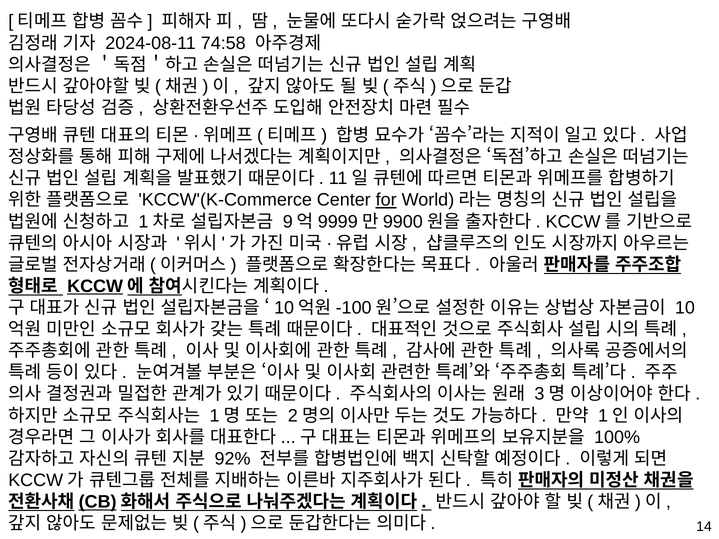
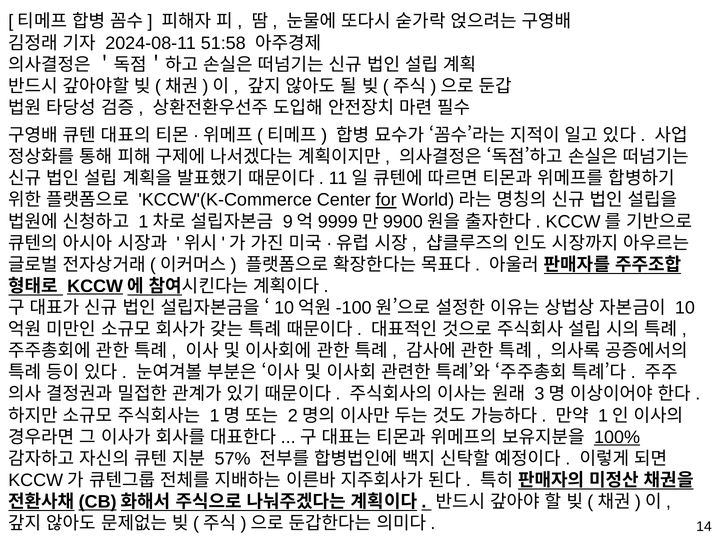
74:58: 74:58 -> 51:58
100% underline: none -> present
92%: 92% -> 57%
